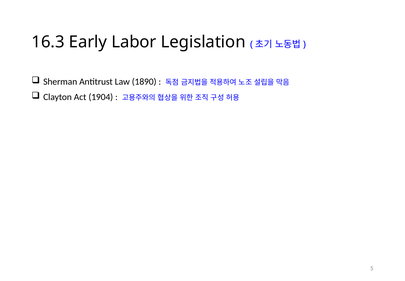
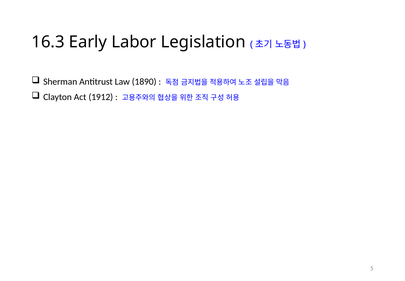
1904: 1904 -> 1912
